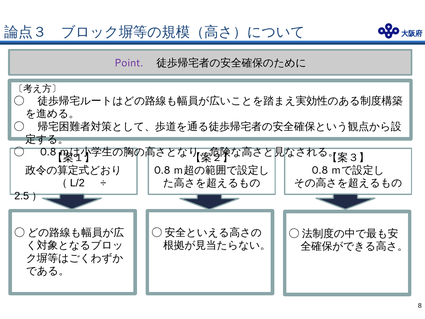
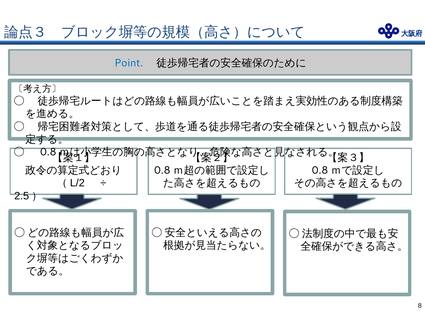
Point colour: purple -> blue
